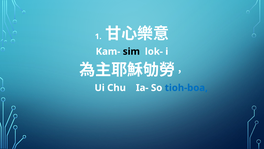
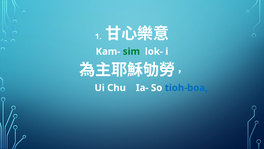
sim colour: black -> green
